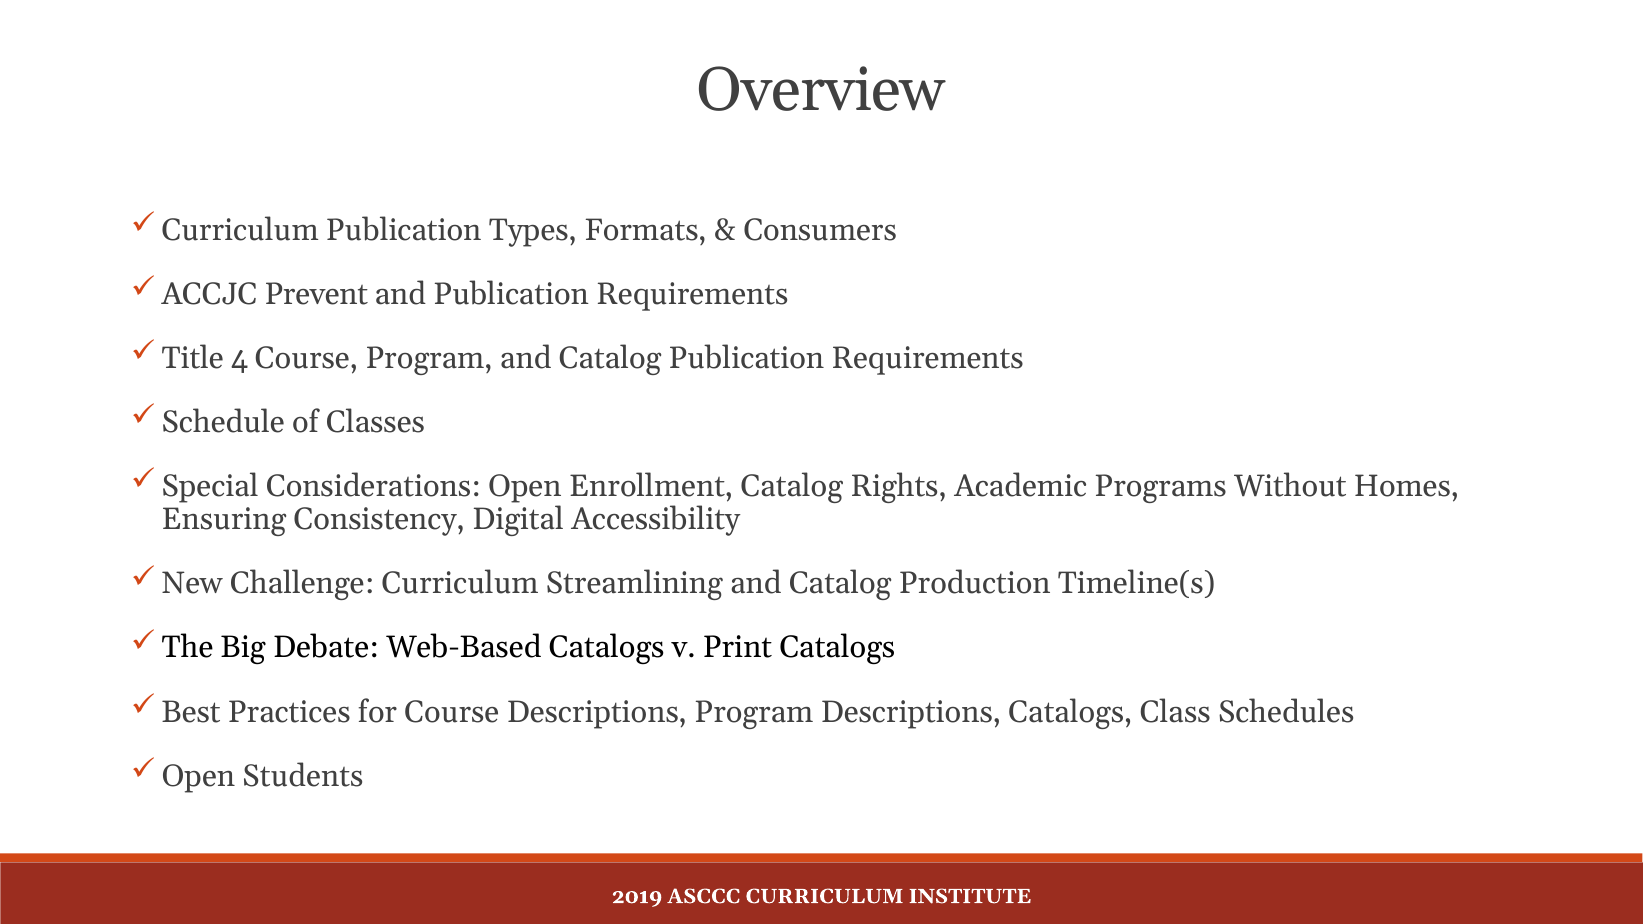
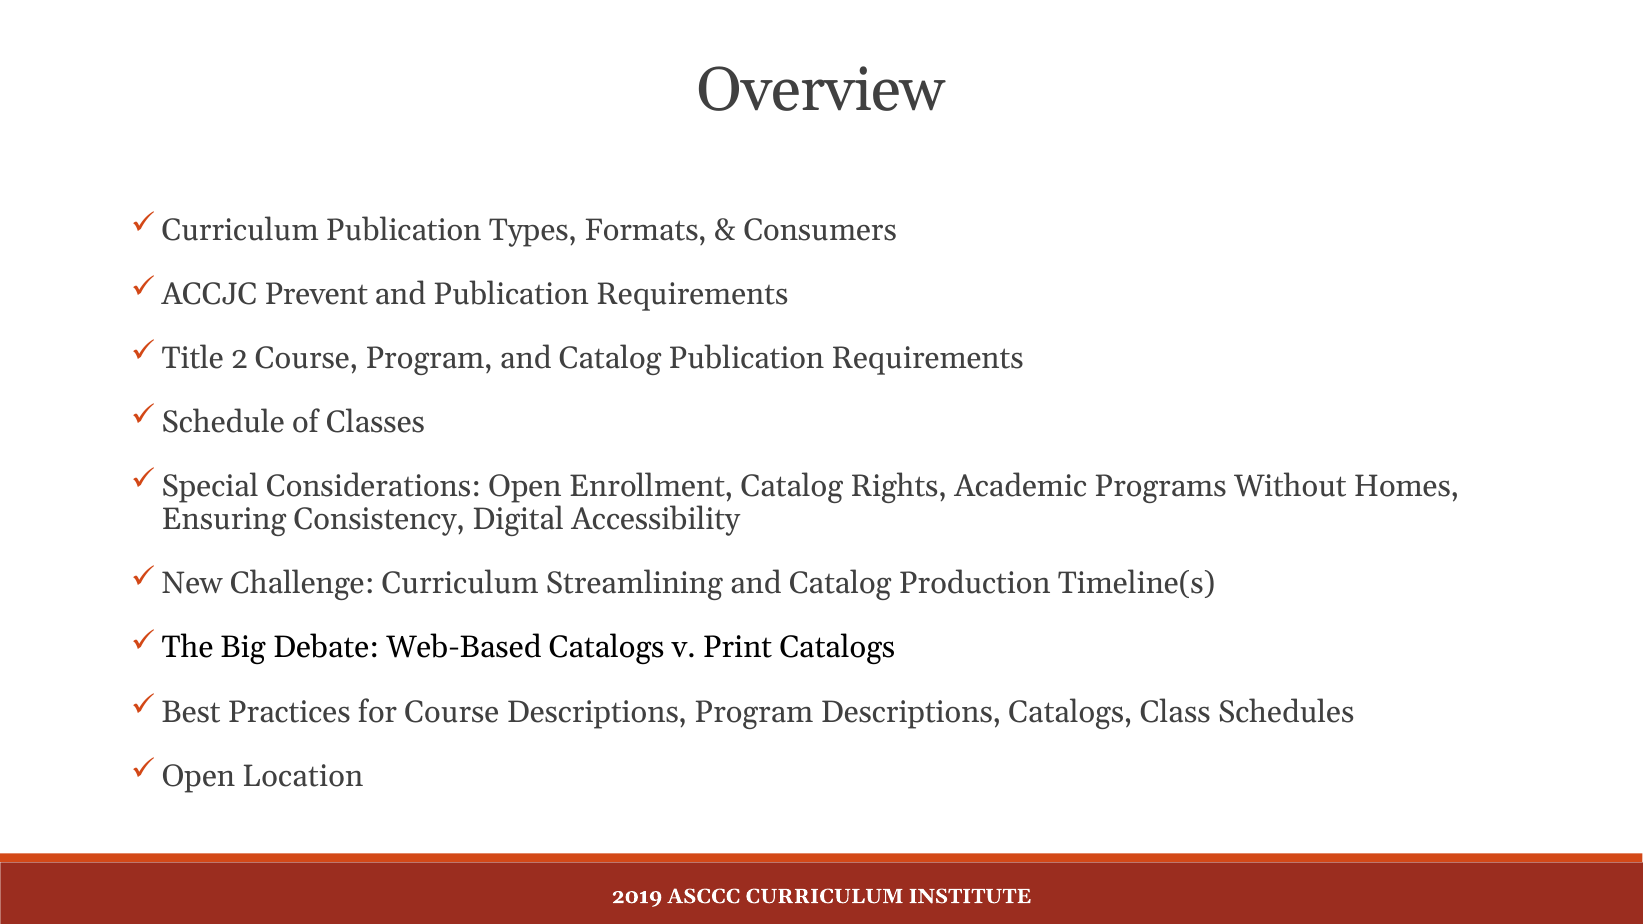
4: 4 -> 2
Students: Students -> Location
